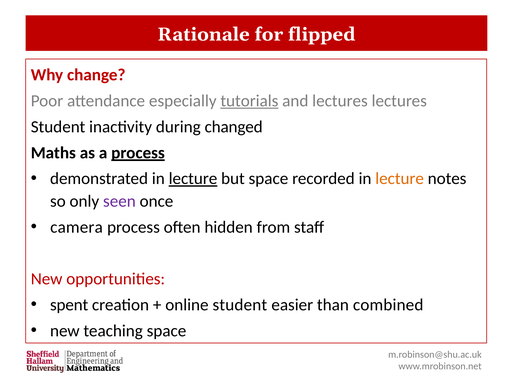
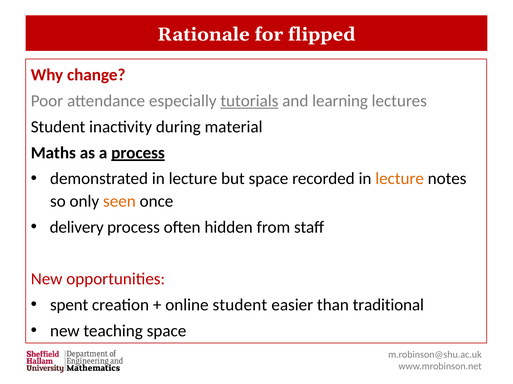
and lectures: lectures -> learning
changed: changed -> material
lecture at (193, 179) underline: present -> none
seen colour: purple -> orange
camera: camera -> delivery
combined: combined -> traditional
